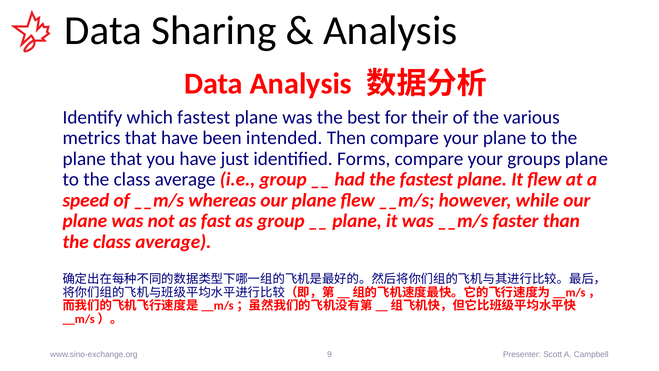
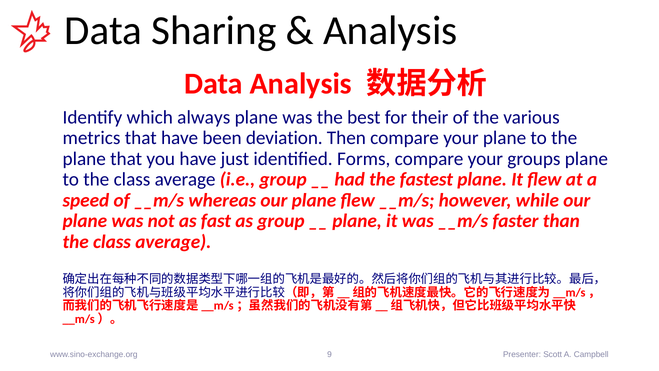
which fastest: fastest -> always
intended: intended -> deviation
